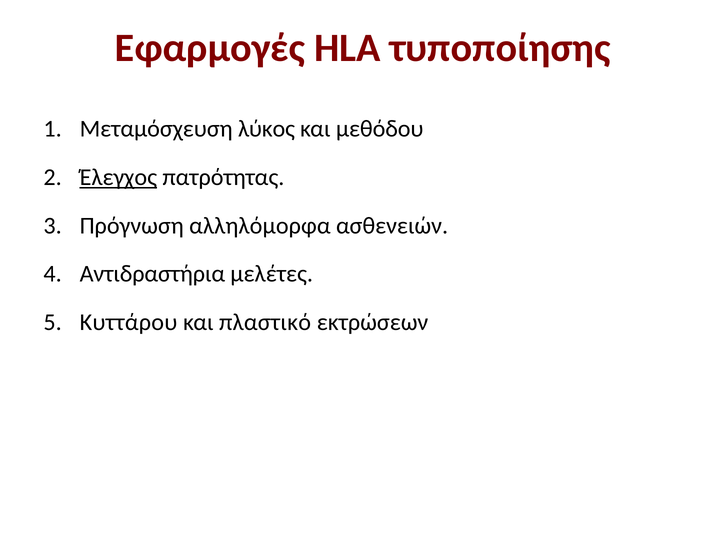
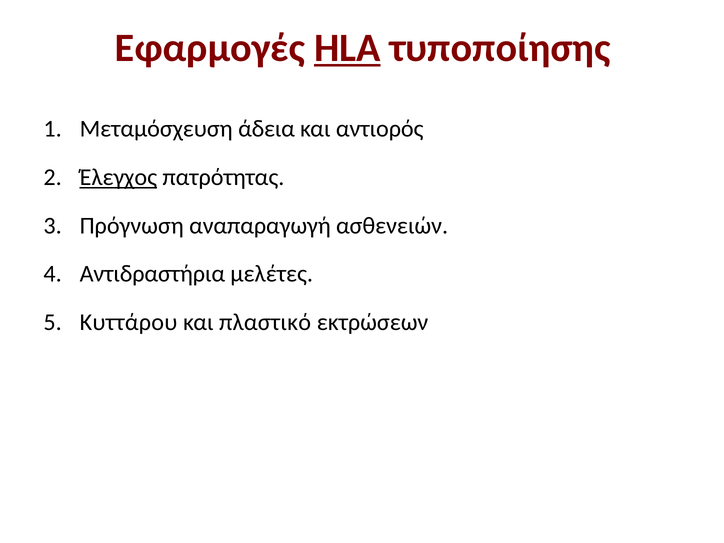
HLA underline: none -> present
λύκος: λύκος -> άδεια
μεθόδου: μεθόδου -> αντιορός
αλληλόμορφα: αλληλόμορφα -> αναπαραγωγή
